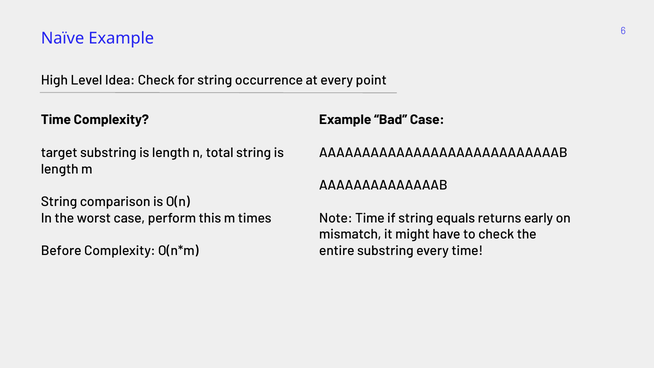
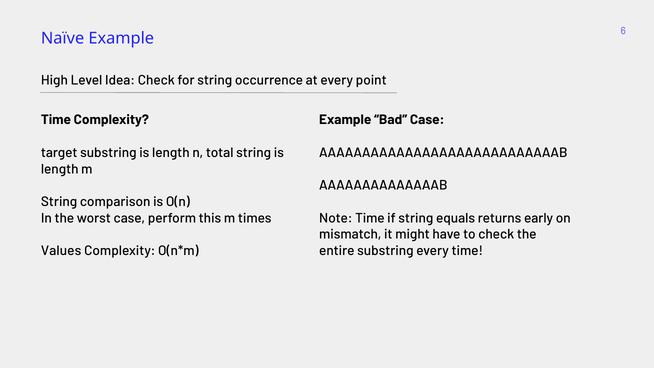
Before: Before -> Values
